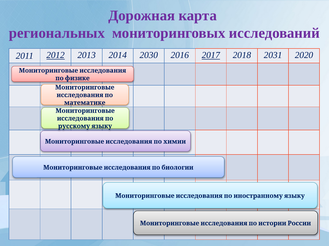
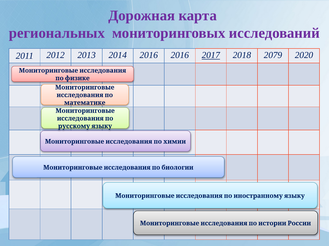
2012 underline: present -> none
2014 2030: 2030 -> 2016
2031: 2031 -> 2079
